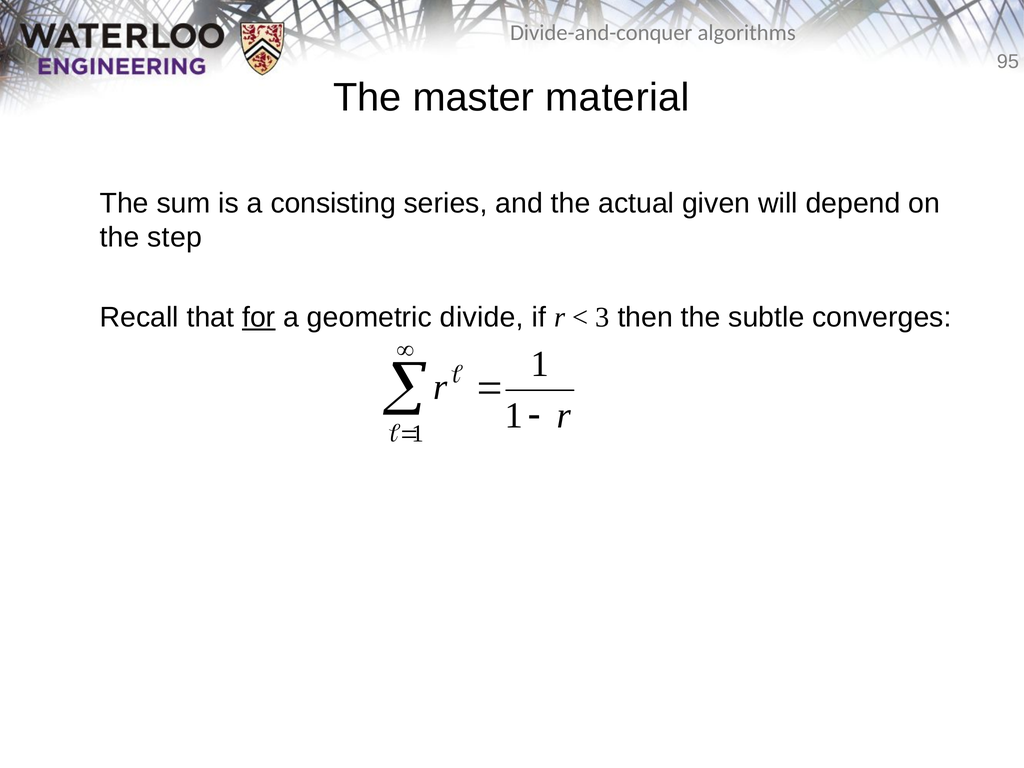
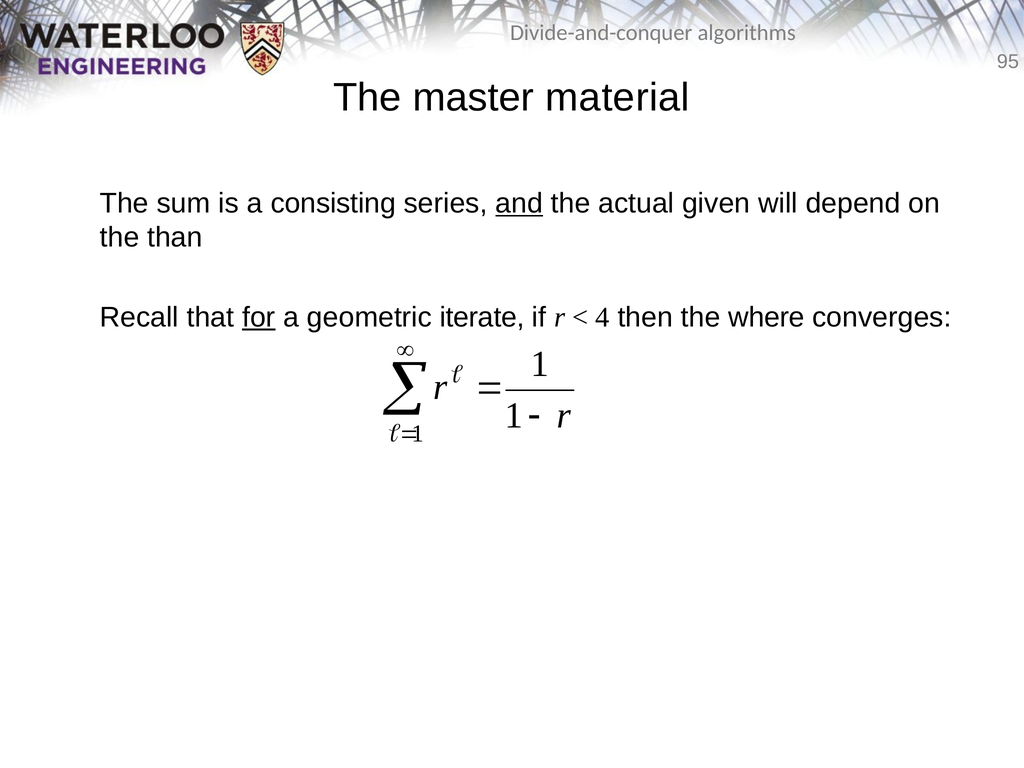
and underline: none -> present
step: step -> than
divide: divide -> iterate
3: 3 -> 4
subtle: subtle -> where
